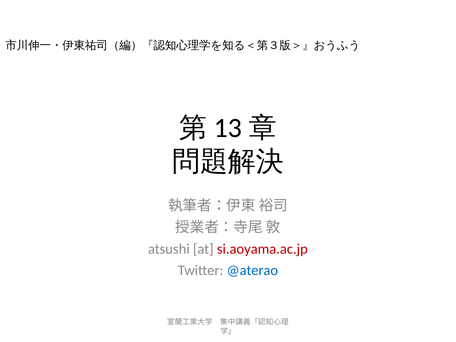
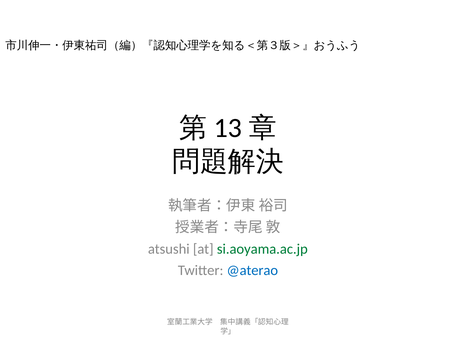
si.aoyama.ac.jp colour: red -> green
